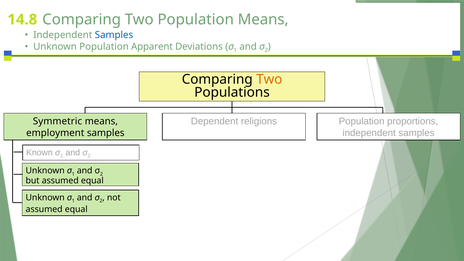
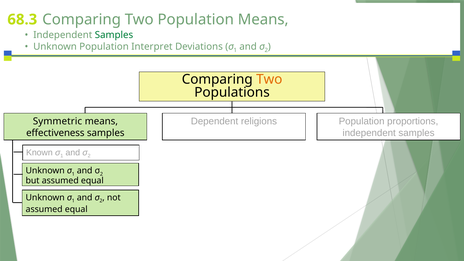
14.8: 14.8 -> 68.3
Samples at (114, 35) colour: blue -> green
Apparent: Apparent -> Interpret
employment: employment -> effectiveness
